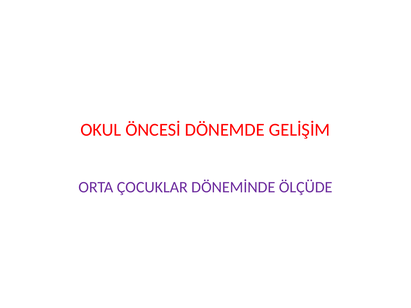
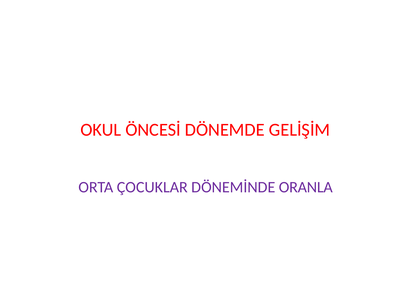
ÖLÇÜDE: ÖLÇÜDE -> ORANLA
